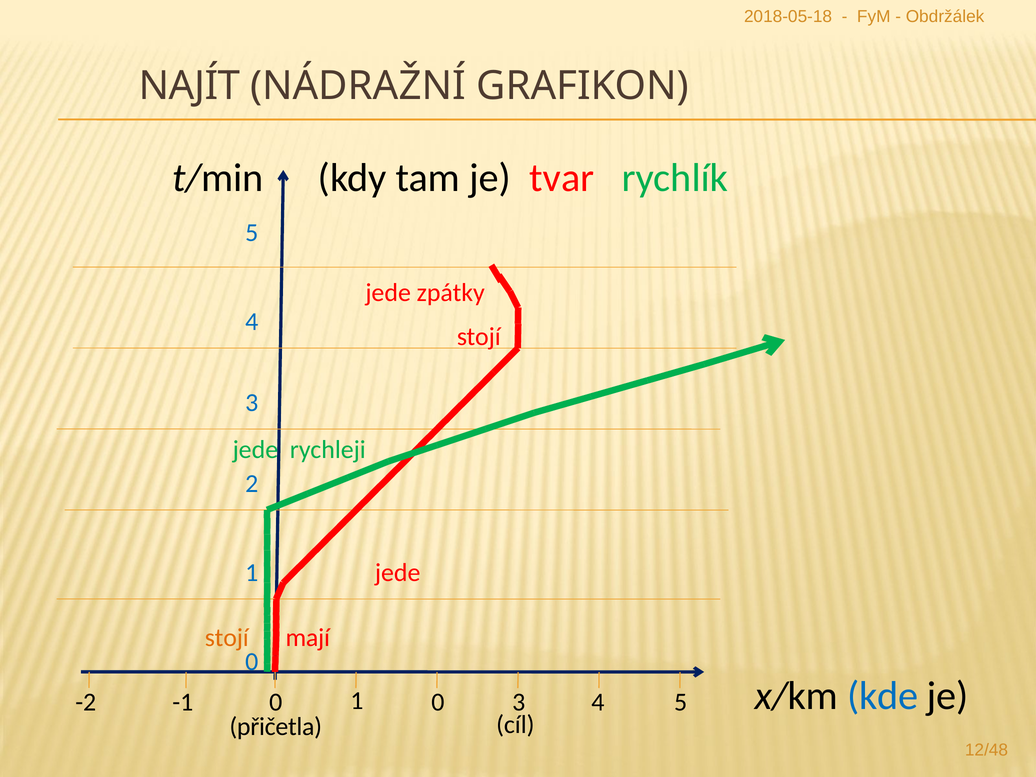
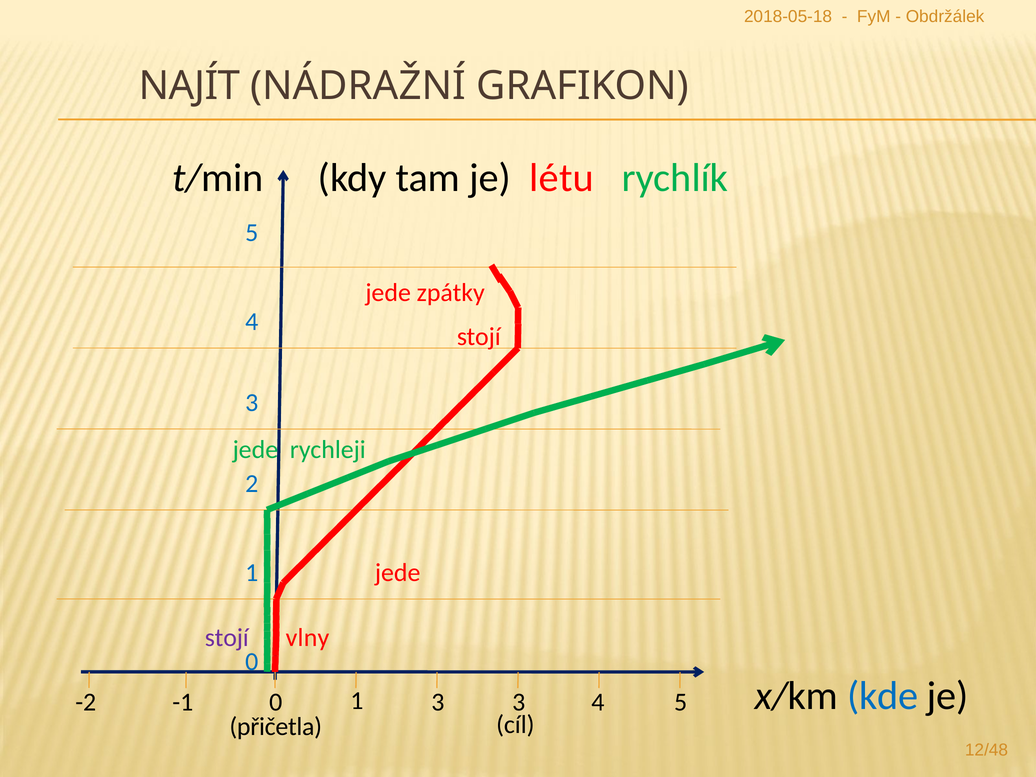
tvar: tvar -> létu
stojí at (227, 638) colour: orange -> purple
mají: mají -> vlny
-2 0: 0 -> 3
